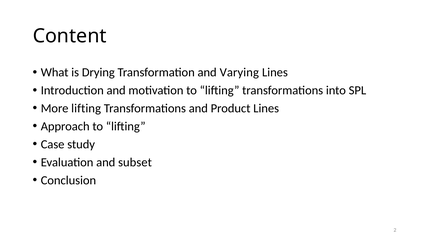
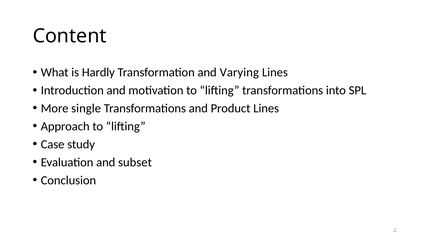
Drying: Drying -> Hardly
More lifting: lifting -> single
